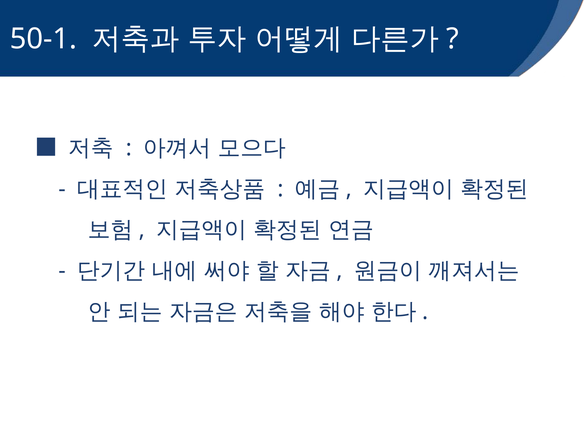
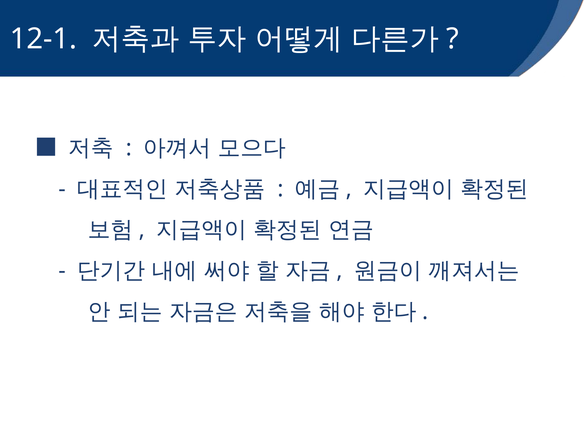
50-1: 50-1 -> 12-1
